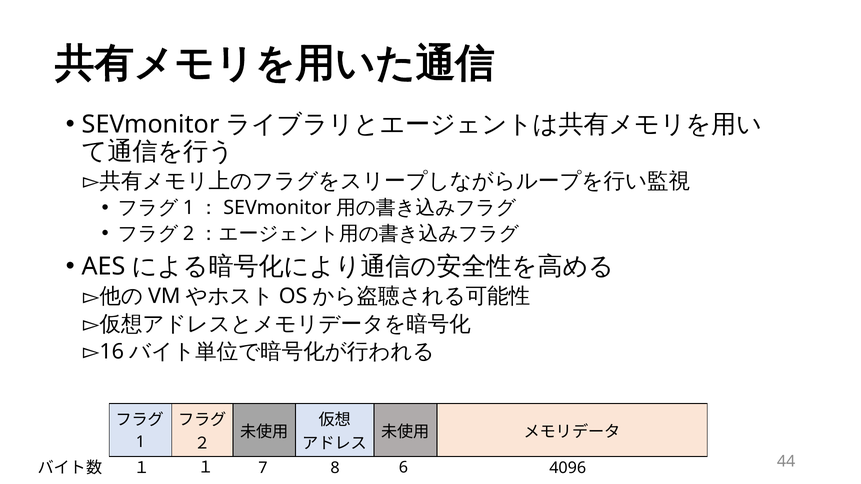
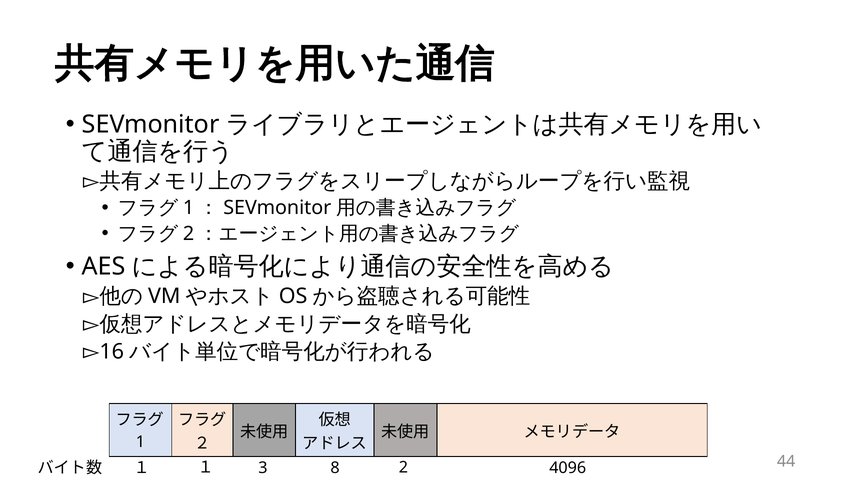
7: 7 -> 3
8 6: 6 -> 2
